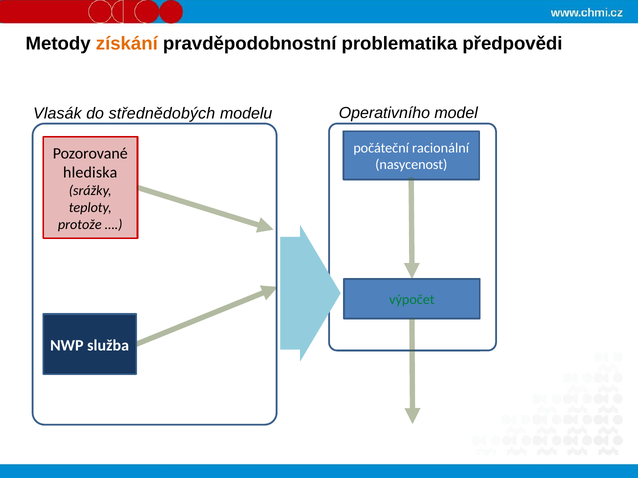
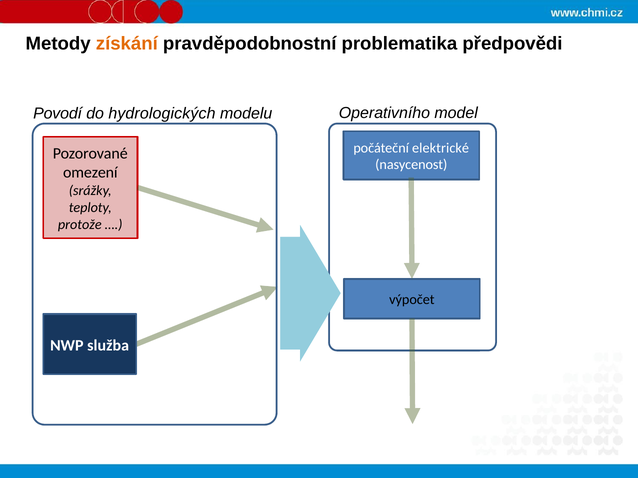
Vlasák: Vlasák -> Povodí
střednědobých: střednědobých -> hydrologických
racionální: racionální -> elektrické
hlediska: hlediska -> omezení
výpočet colour: green -> black
